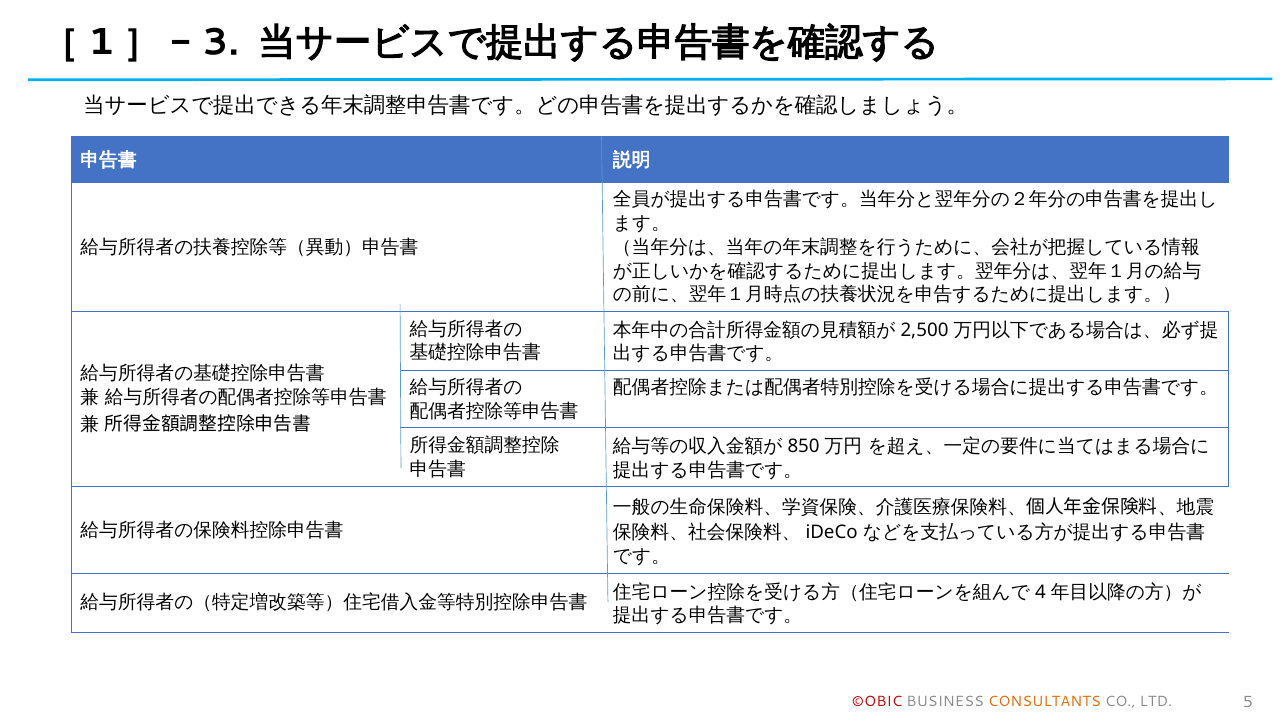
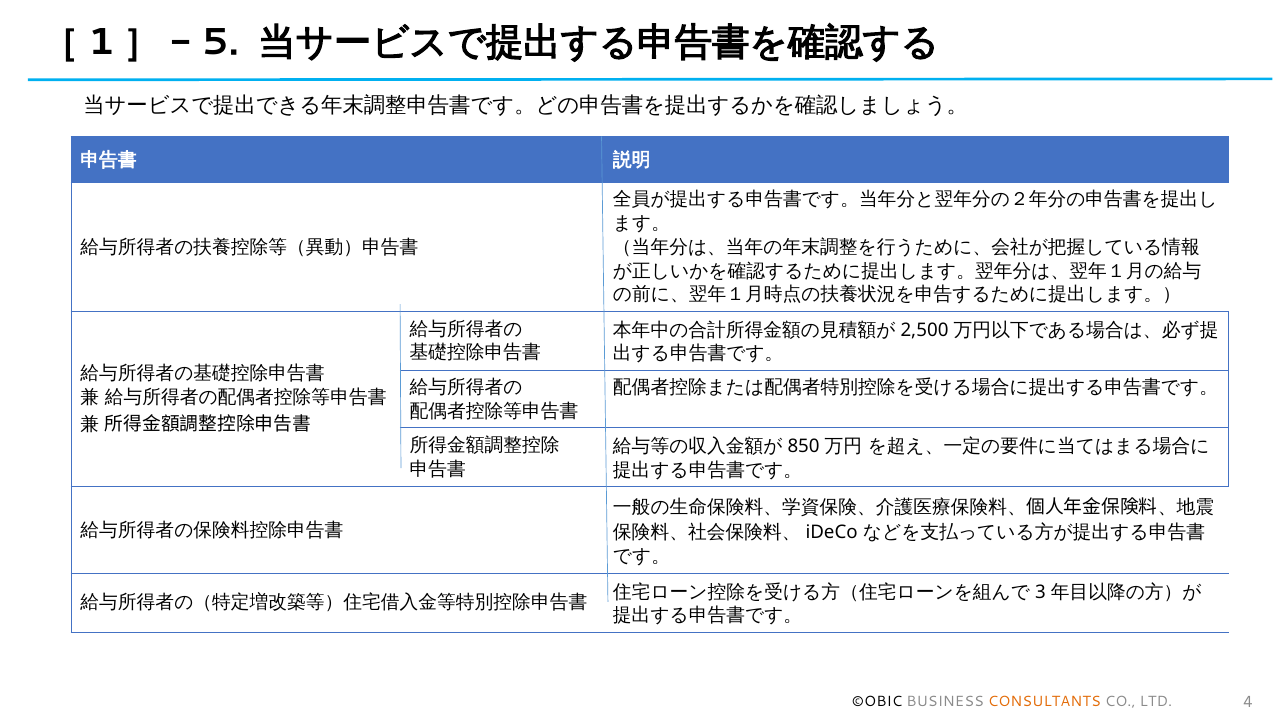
3: 3 -> 5
4: 4 -> 3
©OBIC colour: red -> black
5: 5 -> 4
